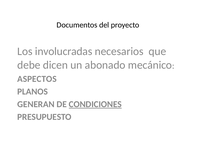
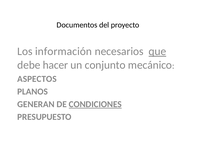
involucradas: involucradas -> información
que underline: none -> present
dicen: dicen -> hacer
abonado: abonado -> conjunto
